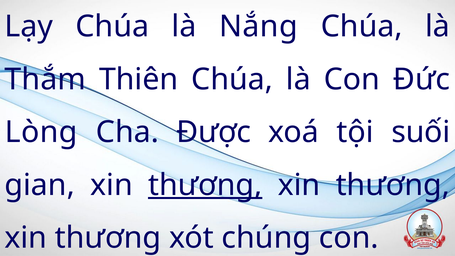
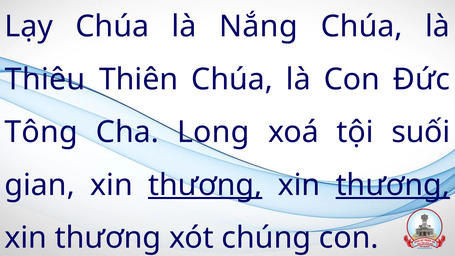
Thắm: Thắm -> Thiêu
Lòng: Lòng -> Tông
Được: Được -> Long
thương at (393, 185) underline: none -> present
